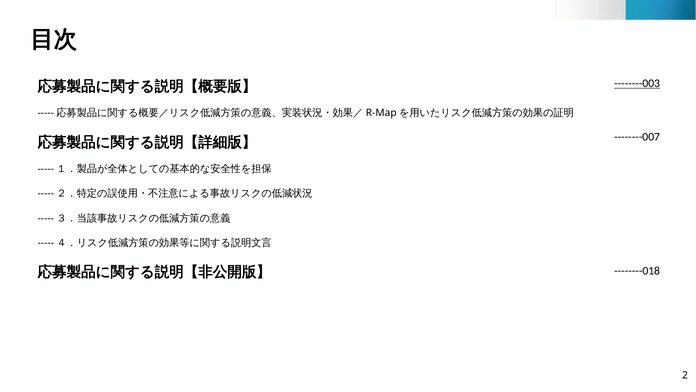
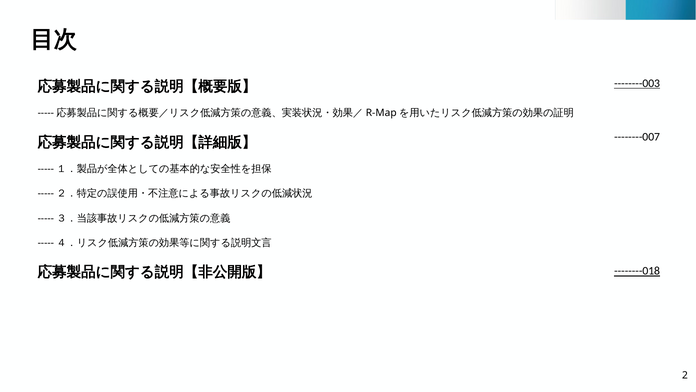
--------018 underline: none -> present
